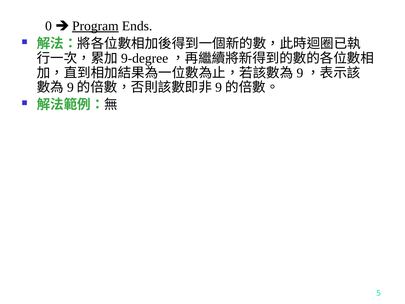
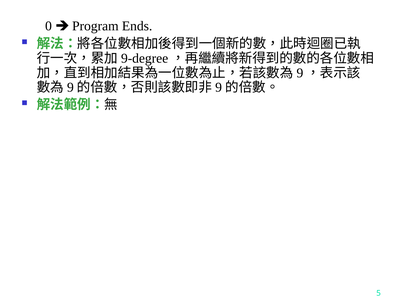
Program underline: present -> none
